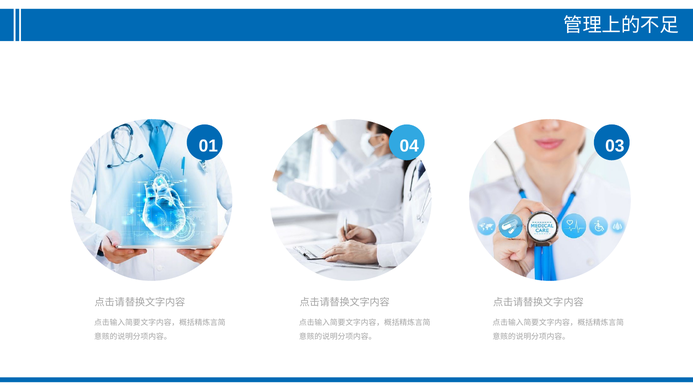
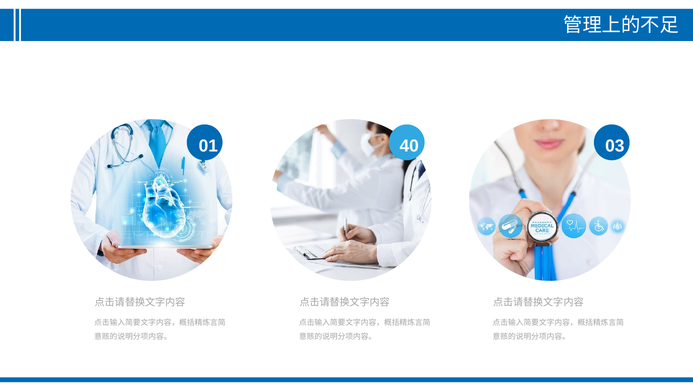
04: 04 -> 40
